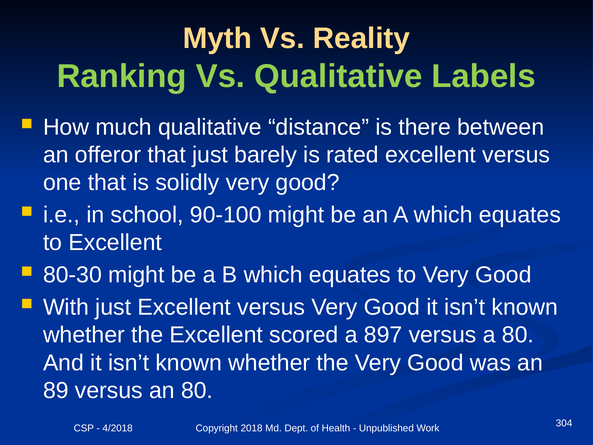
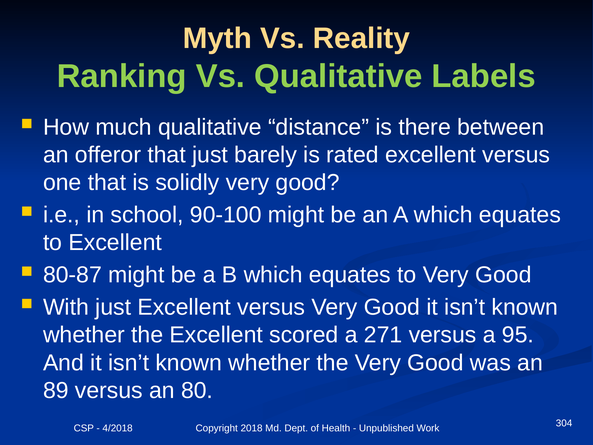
80-30: 80-30 -> 80-87
897: 897 -> 271
a 80: 80 -> 95
